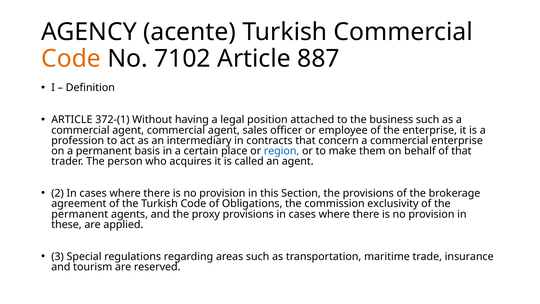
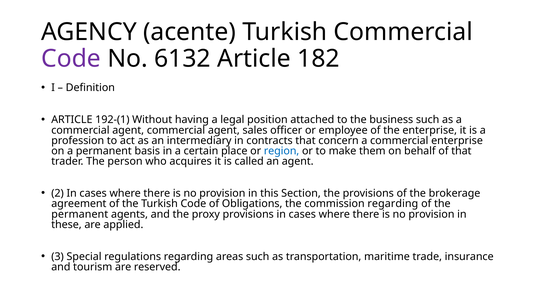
Code at (71, 59) colour: orange -> purple
7102: 7102 -> 6132
887: 887 -> 182
372-(1: 372-(1 -> 192-(1
commission exclusivity: exclusivity -> regarding
